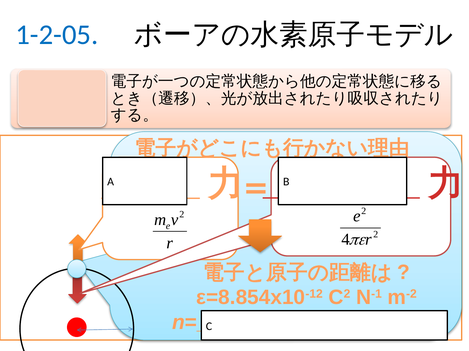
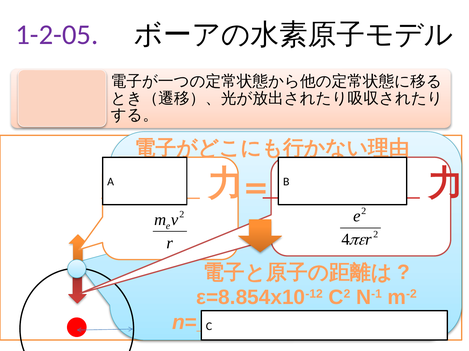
1-2-05 colour: blue -> purple
